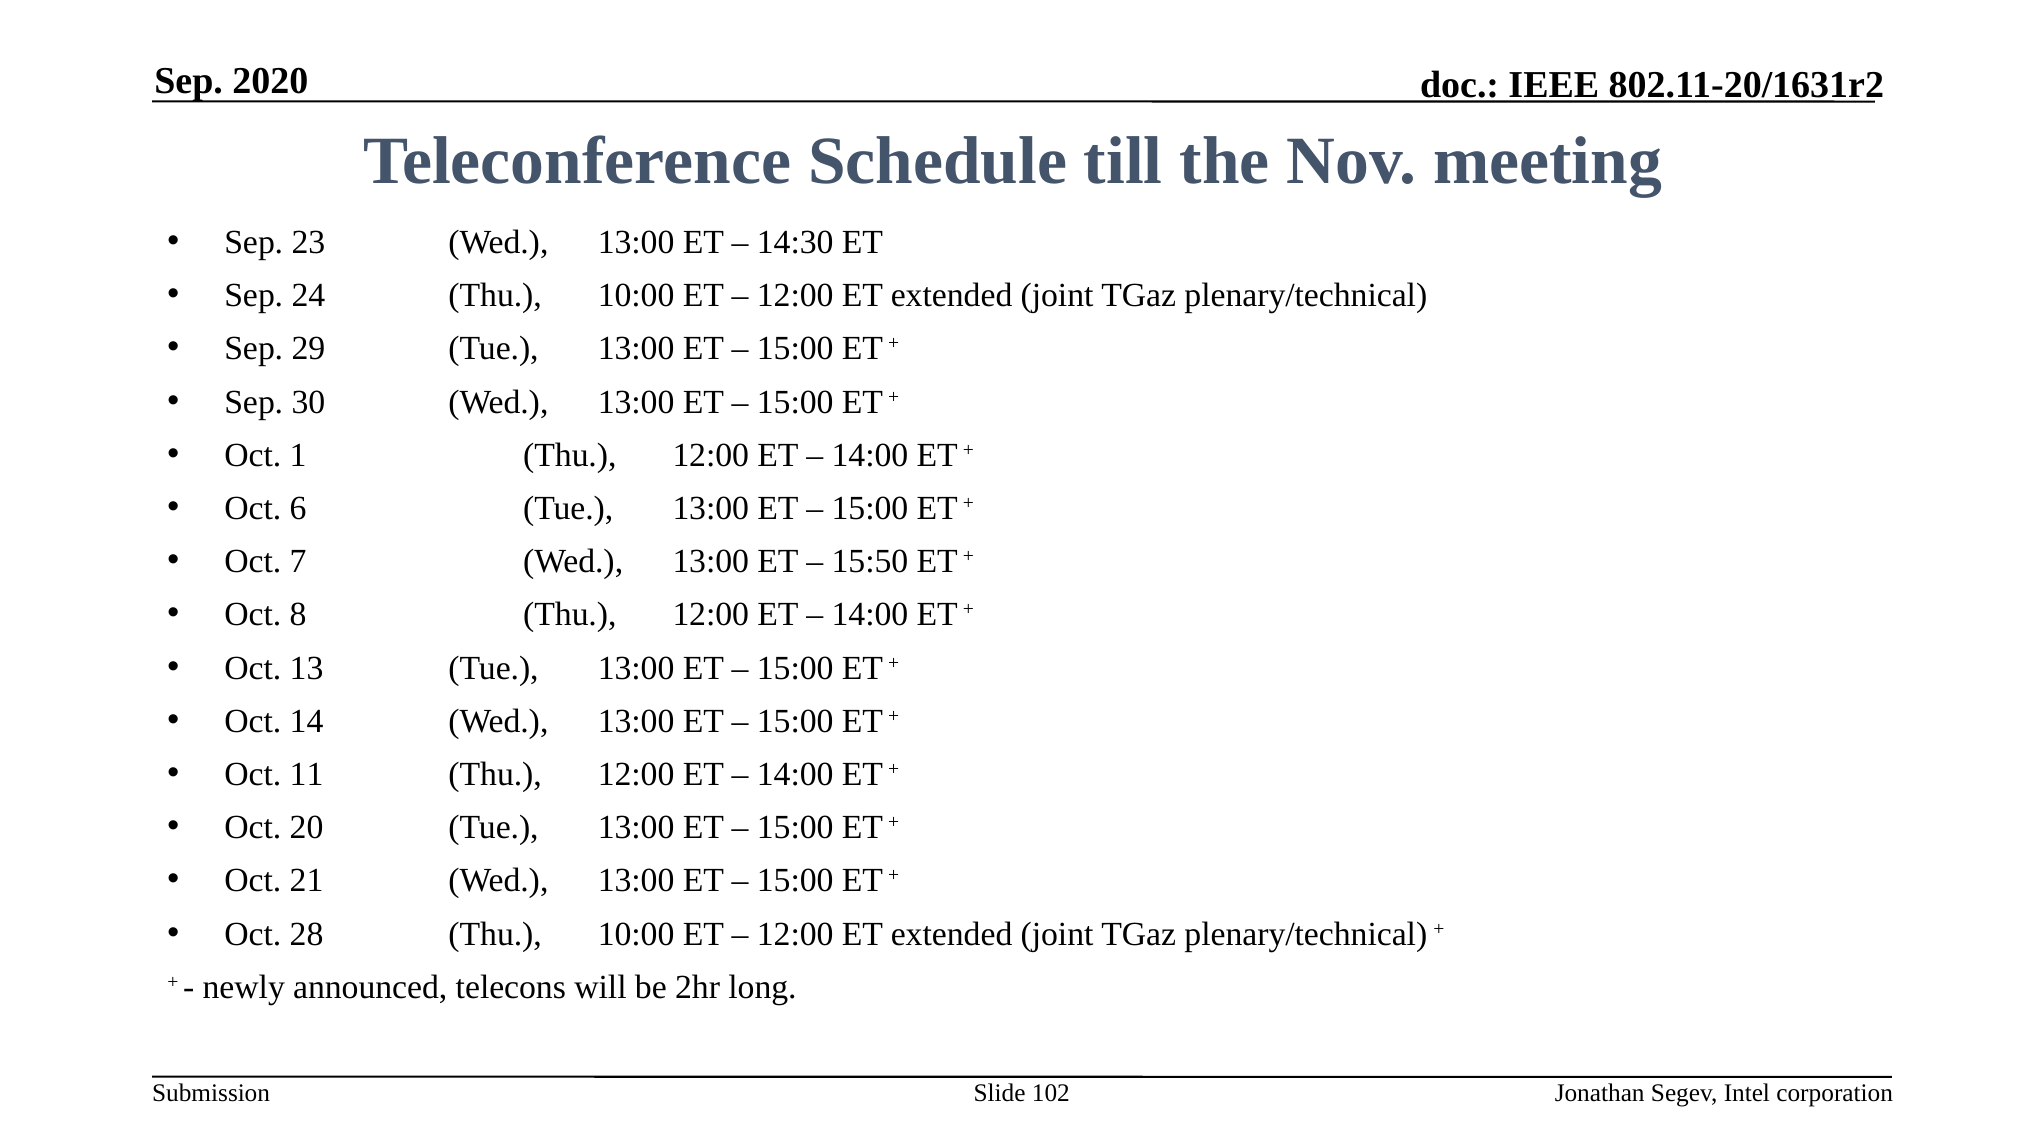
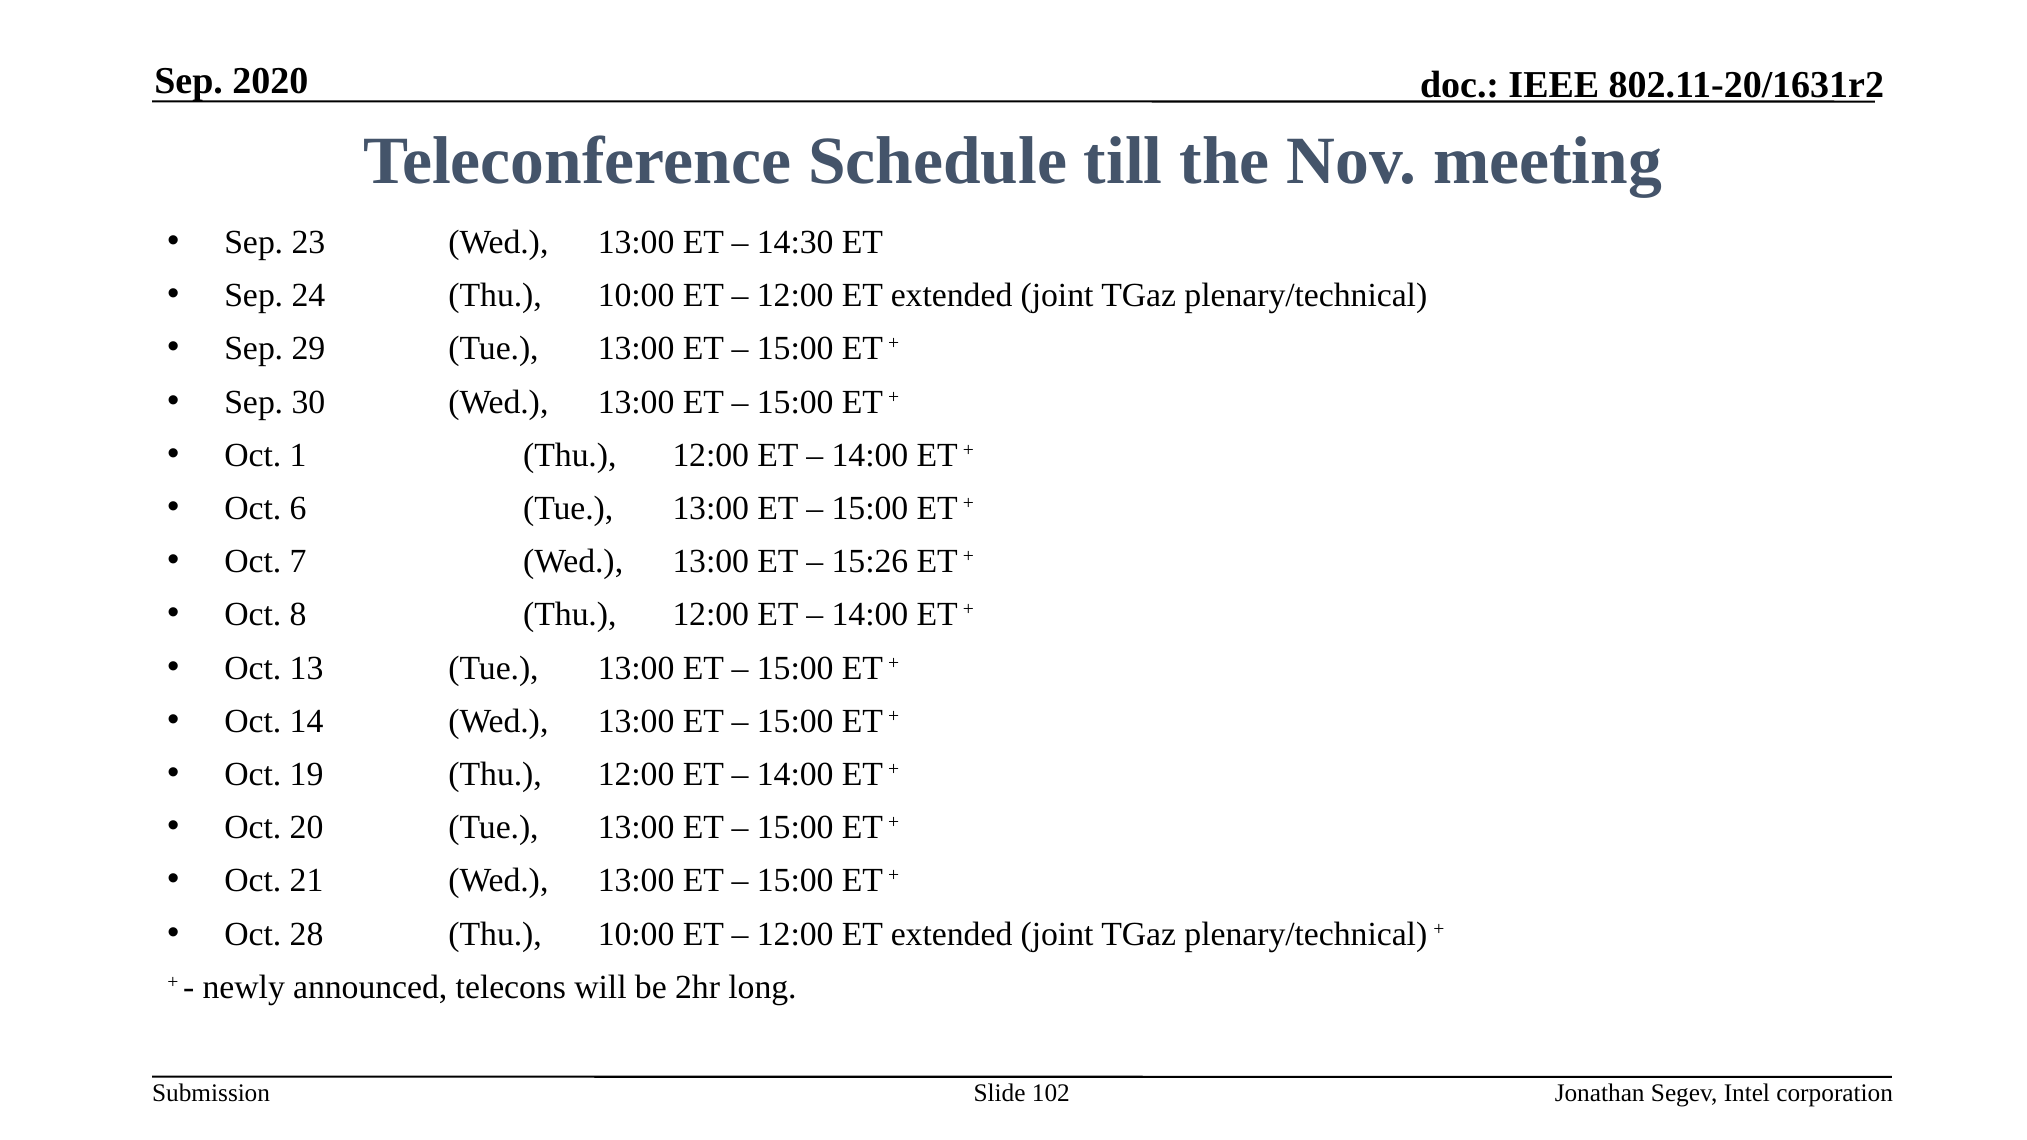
15:50: 15:50 -> 15:26
11: 11 -> 19
